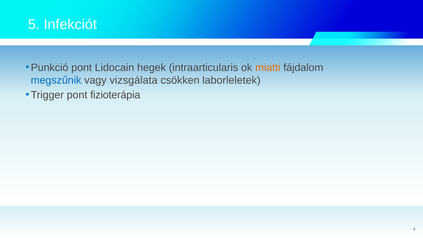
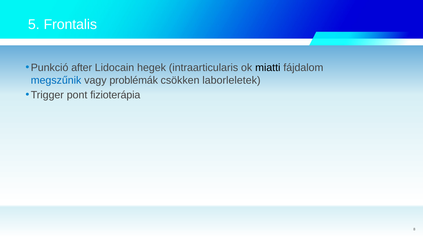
Infekciót: Infekciót -> Frontalis
Punkció pont: pont -> after
miatti colour: orange -> black
vizsgálata: vizsgálata -> problémák
